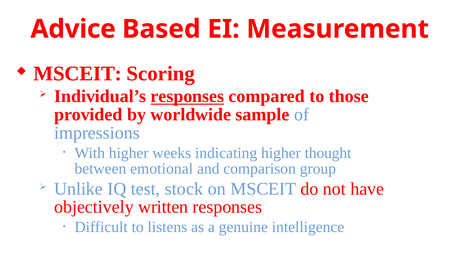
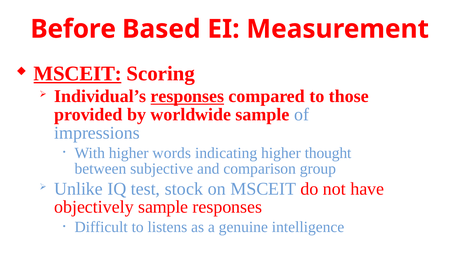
Advice: Advice -> Before
MSCEIT at (78, 74) underline: none -> present
weeks: weeks -> words
emotional: emotional -> subjective
objectively written: written -> sample
